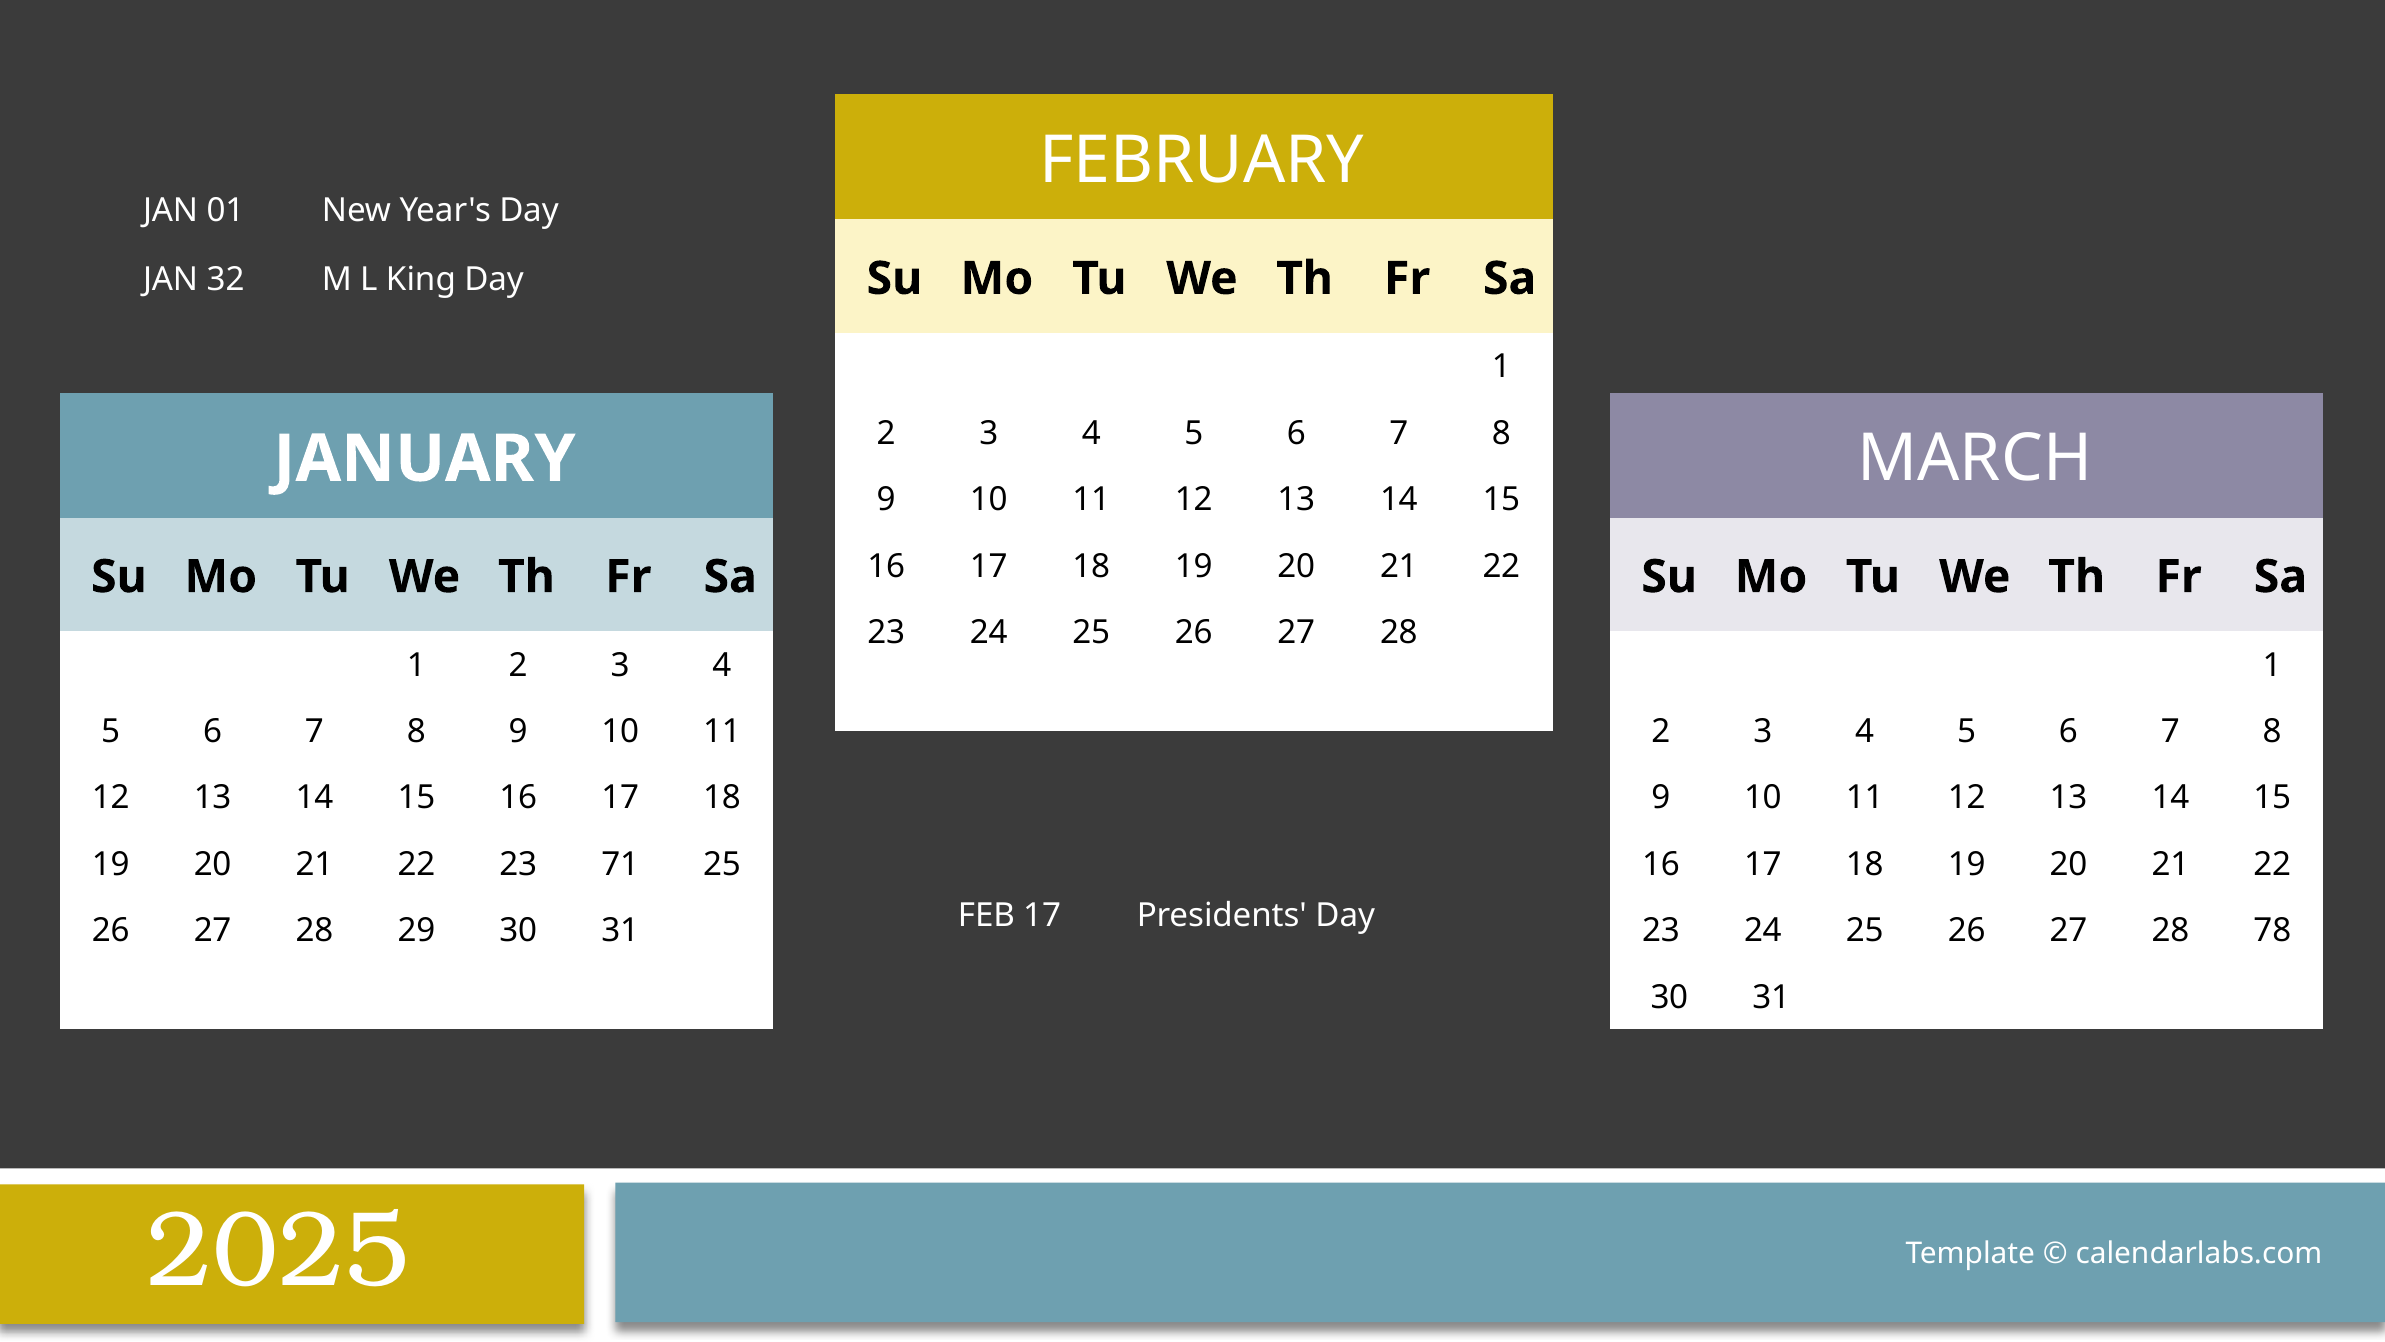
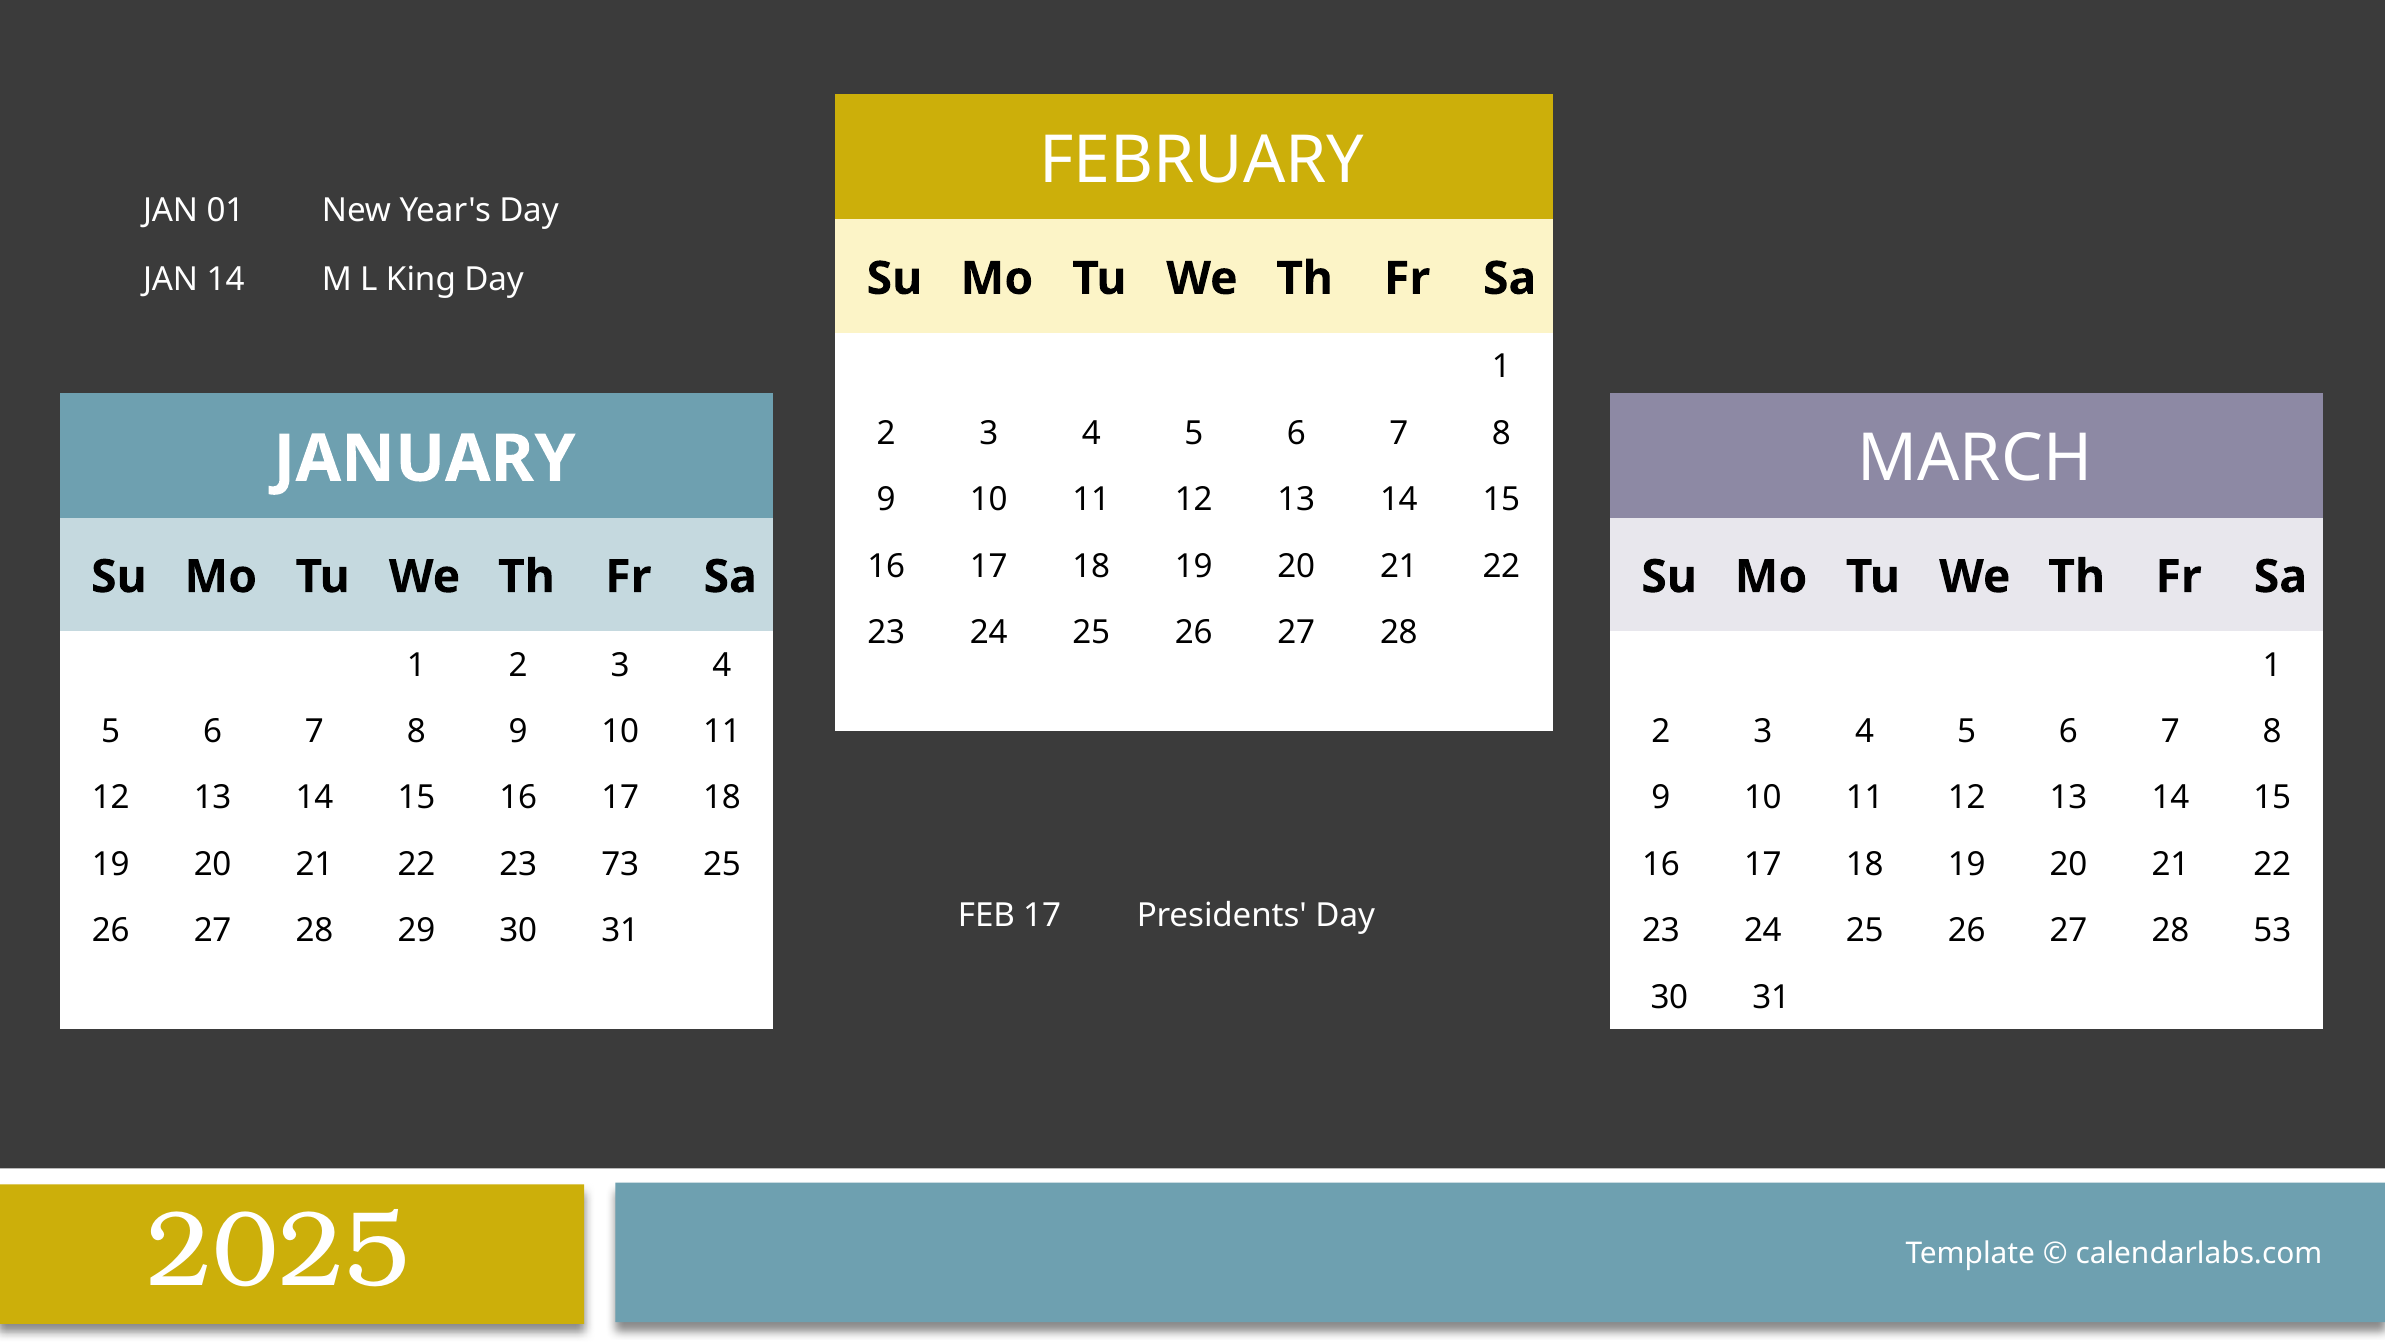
JAN 32: 32 -> 14
71: 71 -> 73
78: 78 -> 53
